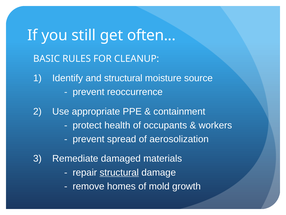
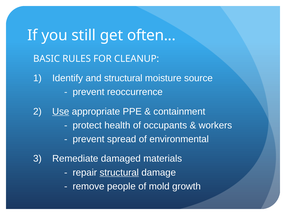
Use underline: none -> present
aerosolization: aerosolization -> environmental
homes: homes -> people
